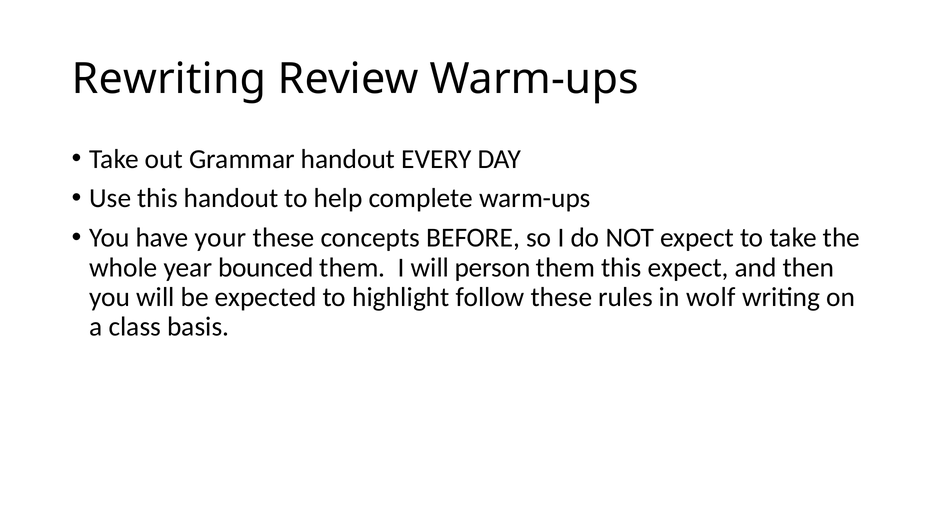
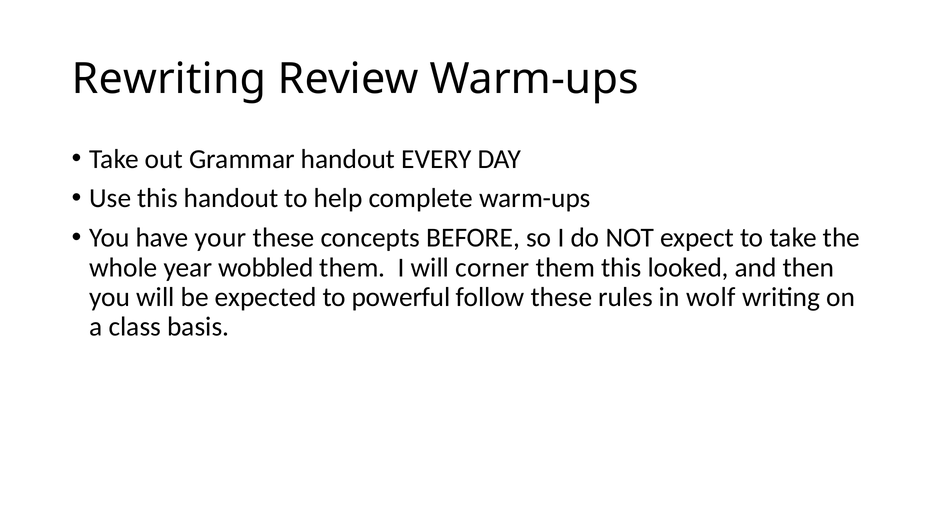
bounced: bounced -> wobbled
person: person -> corner
this expect: expect -> looked
highlight: highlight -> powerful
